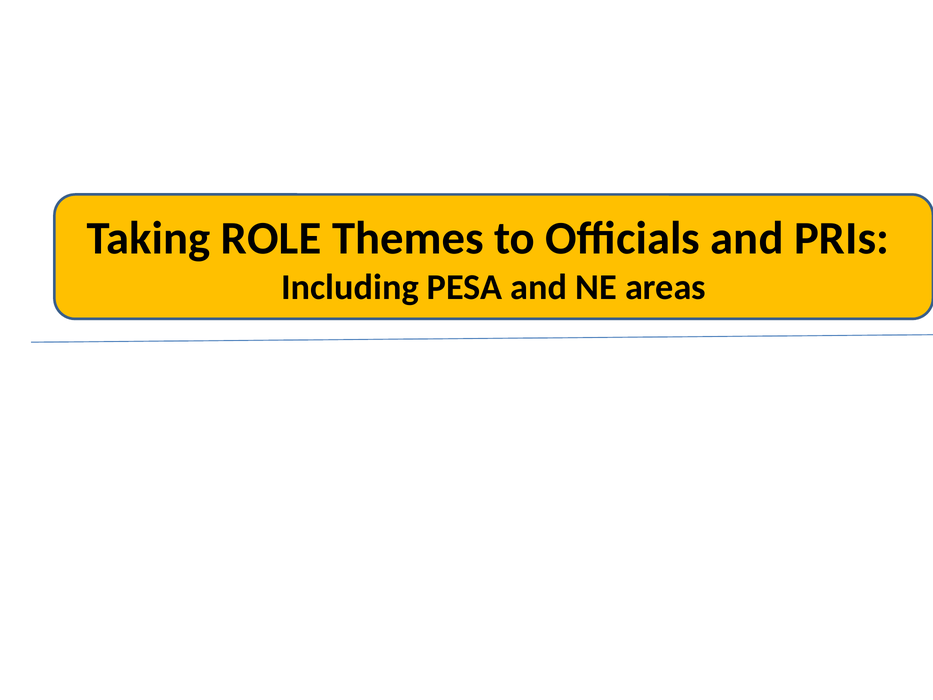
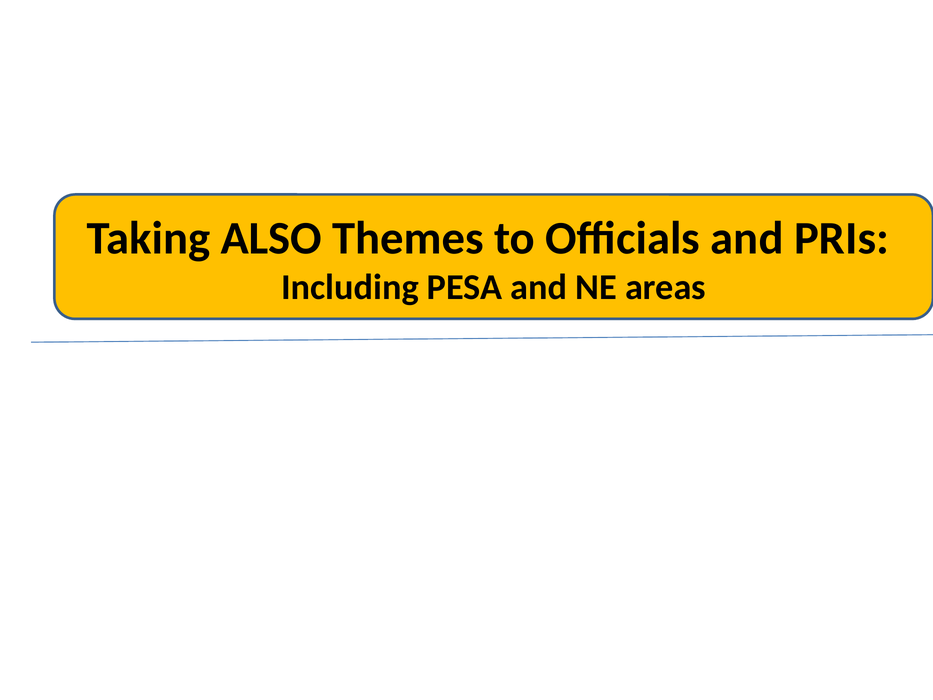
ROLE: ROLE -> ALSO
